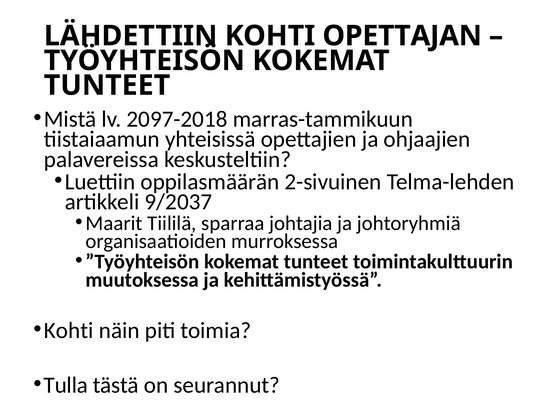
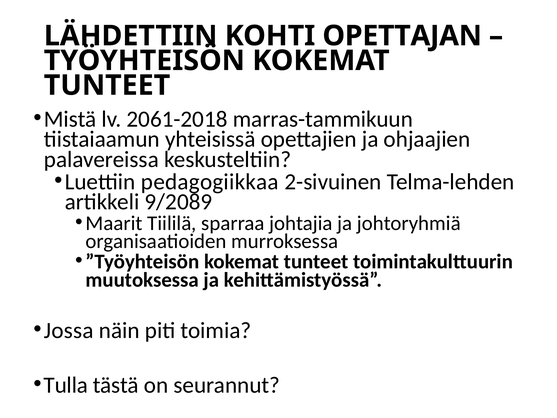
2097-2018: 2097-2018 -> 2061-2018
oppilasmäärän: oppilasmäärän -> pedagogiikkaa
9/2037: 9/2037 -> 9/2089
Kohti at (69, 330): Kohti -> Jossa
